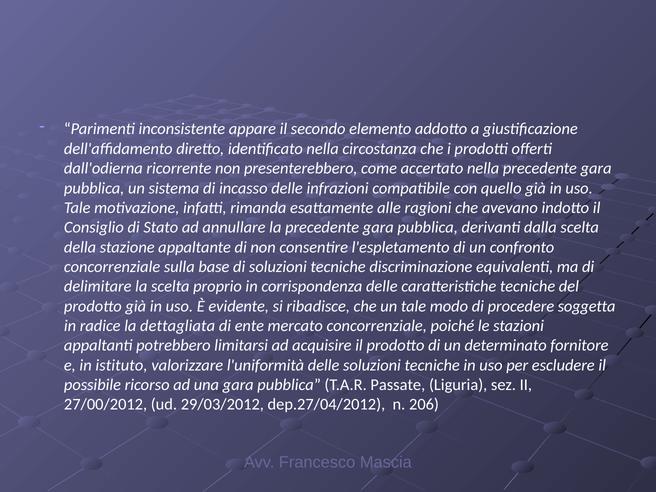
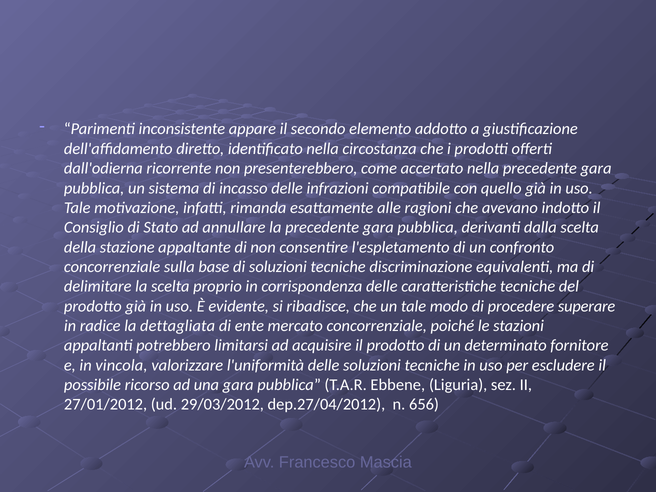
soggetta: soggetta -> superare
istituto: istituto -> vincola
Passate: Passate -> Ebbene
27/00/2012: 27/00/2012 -> 27/01/2012
206: 206 -> 656
